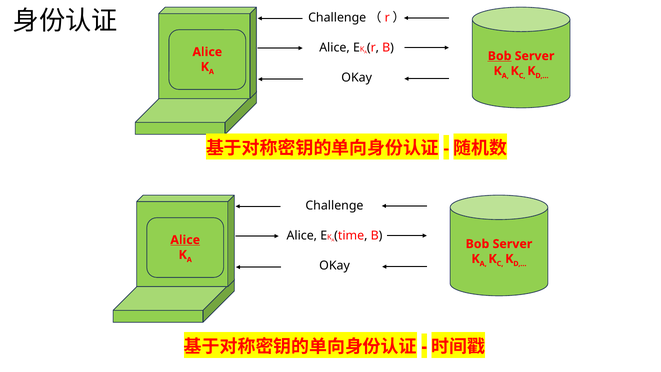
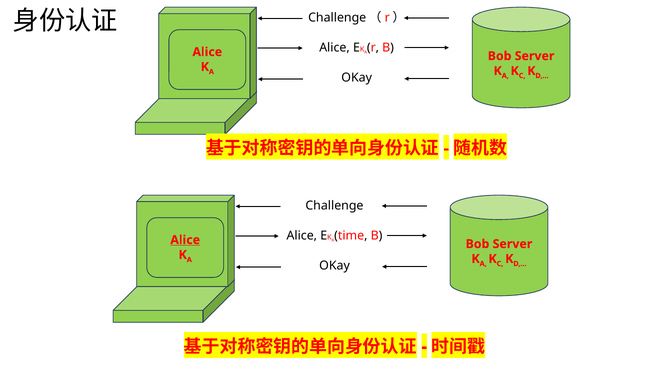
Bob at (500, 56) underline: present -> none
